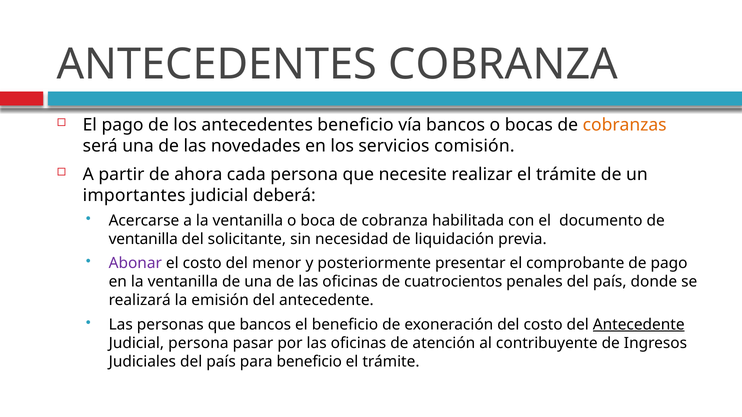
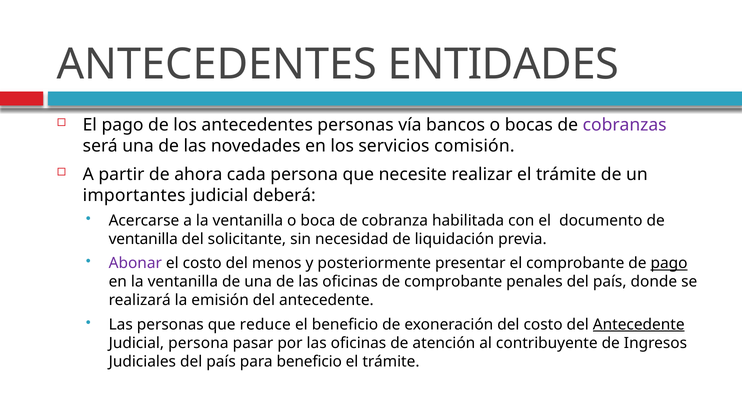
ANTECEDENTES COBRANZA: COBRANZA -> ENTIDADES
antecedentes beneficio: beneficio -> personas
cobranzas colour: orange -> purple
menor: menor -> menos
pago at (669, 264) underline: none -> present
de cuatrocientos: cuatrocientos -> comprobante
que bancos: bancos -> reduce
